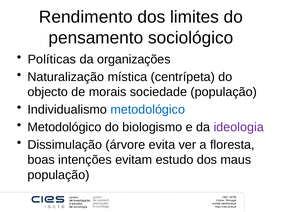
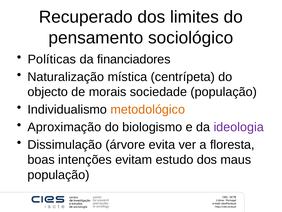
Rendimento: Rendimento -> Recuperado
organizações: organizações -> financiadores
metodológico at (148, 109) colour: blue -> orange
Metodológico at (64, 127): Metodológico -> Aproximação
